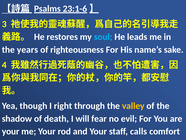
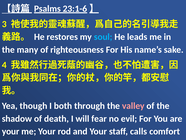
years: years -> many
right: right -> both
valley colour: yellow -> pink
